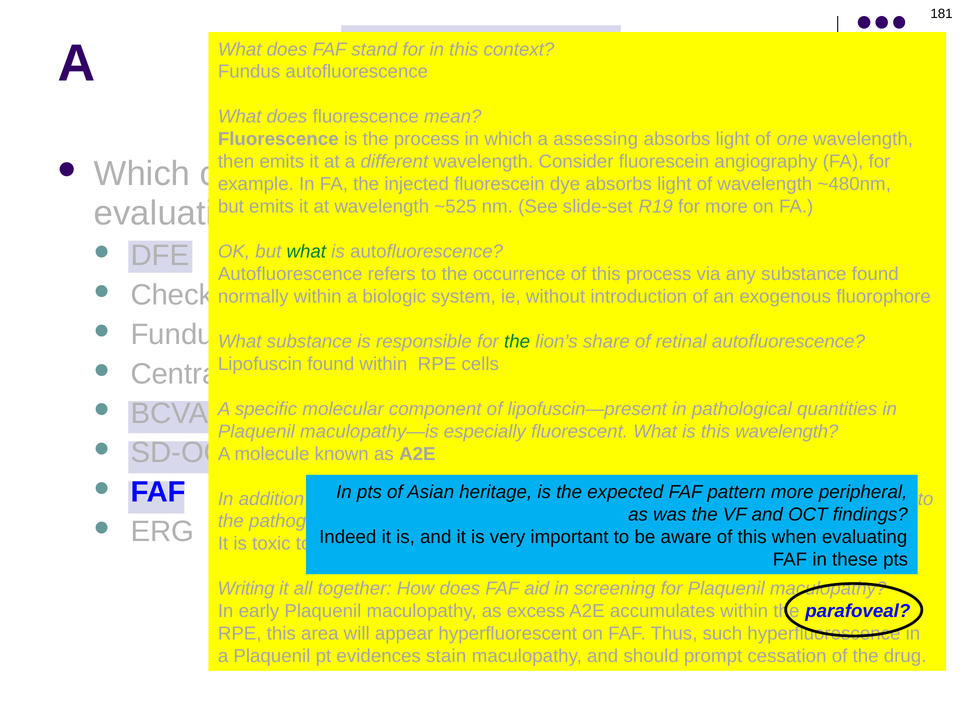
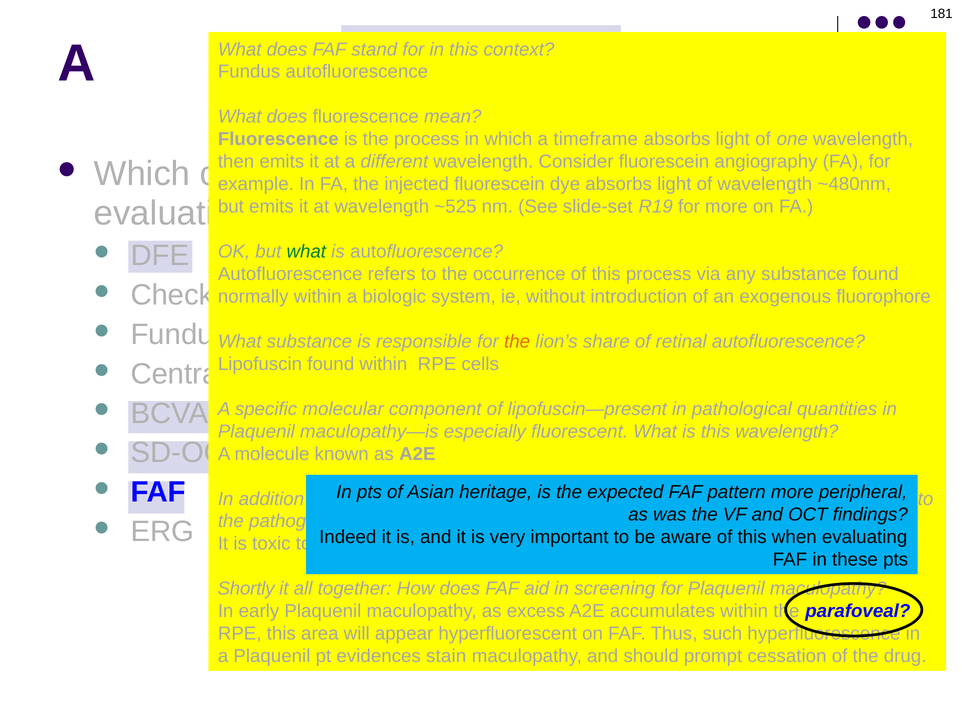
assessing: assessing -> timeframe
the at (517, 341) colour: green -> orange
Writing: Writing -> Shortly
